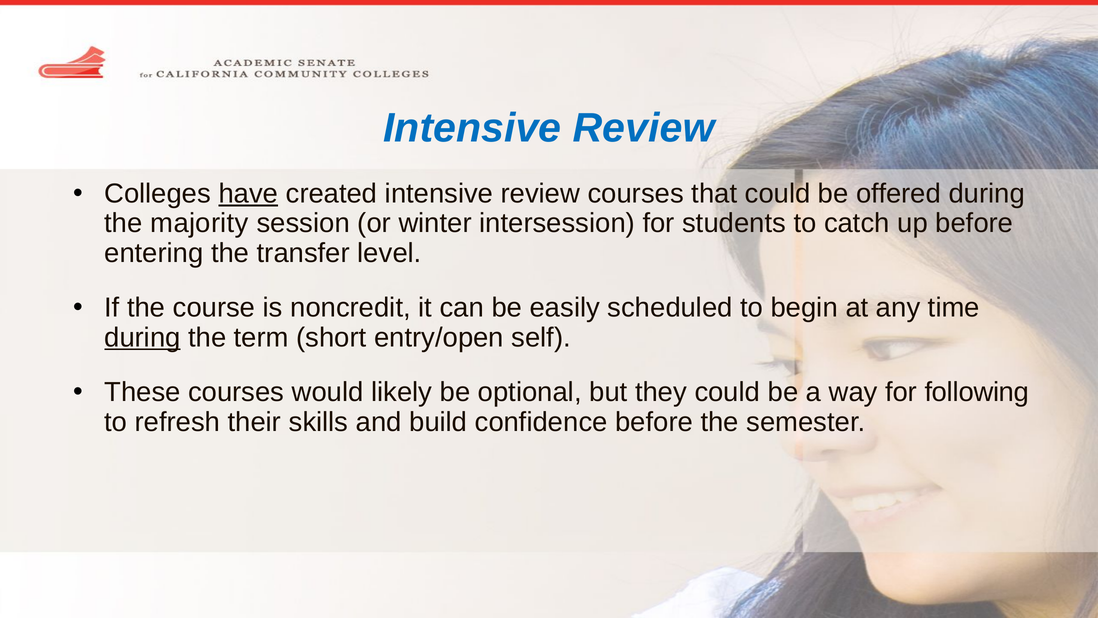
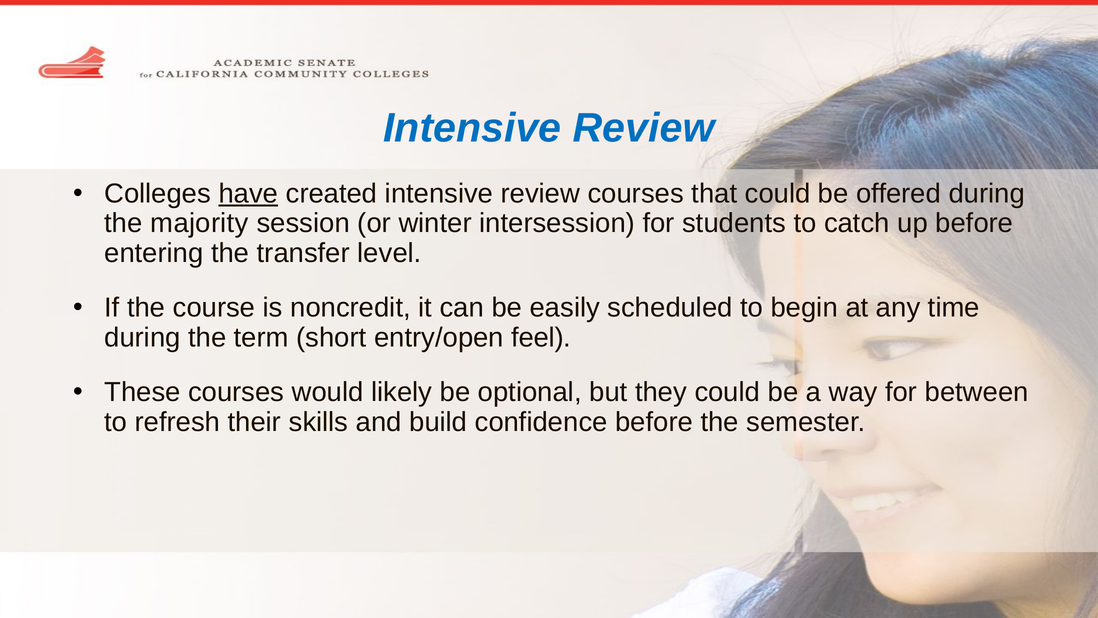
during at (142, 337) underline: present -> none
self: self -> feel
following: following -> between
